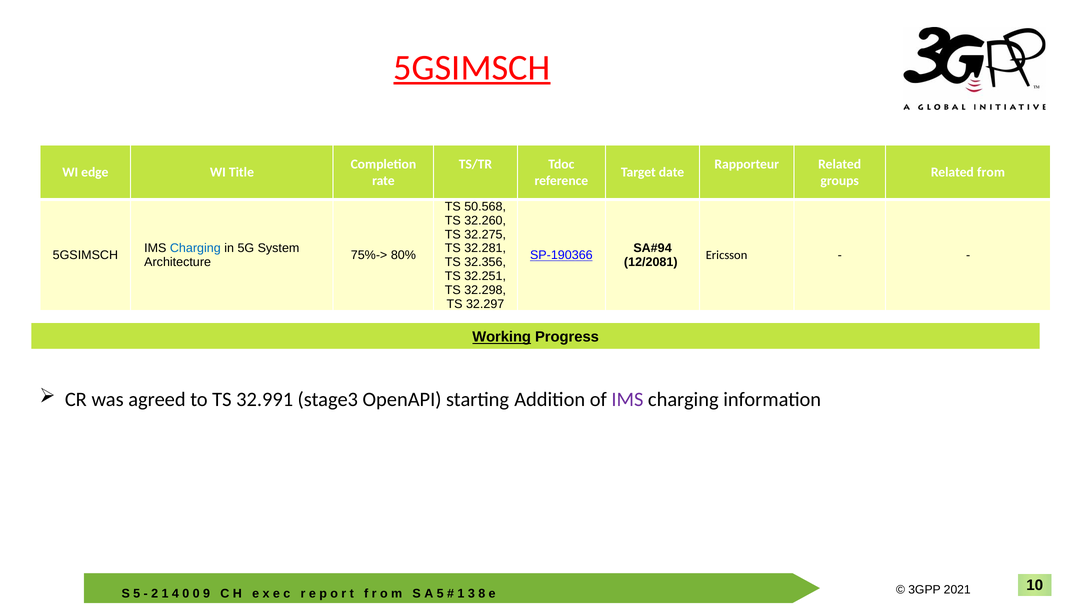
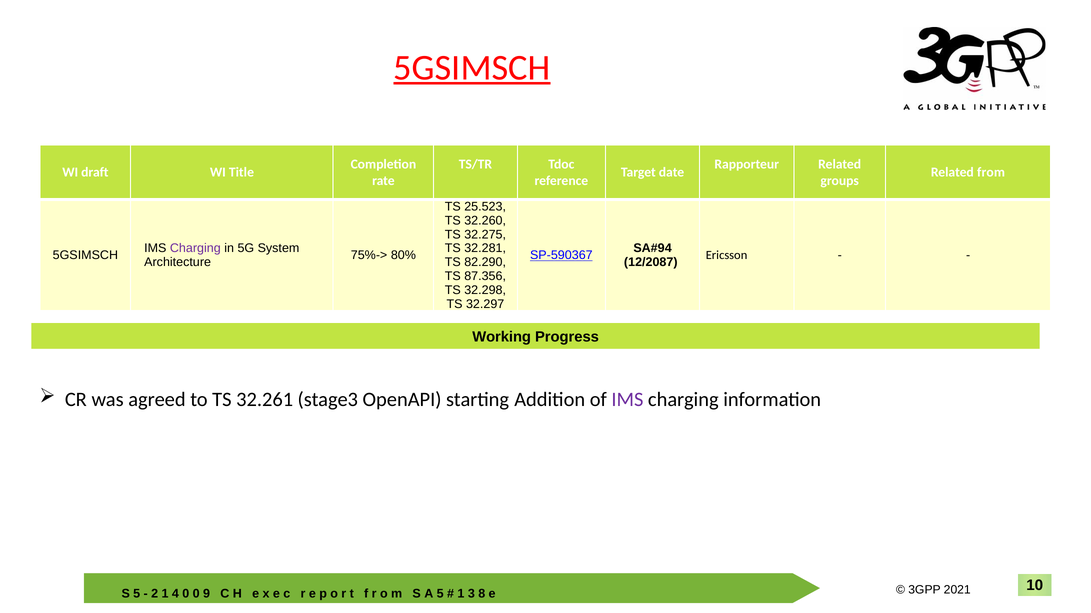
edge: edge -> draft
50.568: 50.568 -> 25.523
Charging at (195, 249) colour: blue -> purple
SP-190366: SP-190366 -> SP-590367
32.356: 32.356 -> 82.290
12/2081: 12/2081 -> 12/2087
32.251: 32.251 -> 87.356
Working underline: present -> none
32.991: 32.991 -> 32.261
